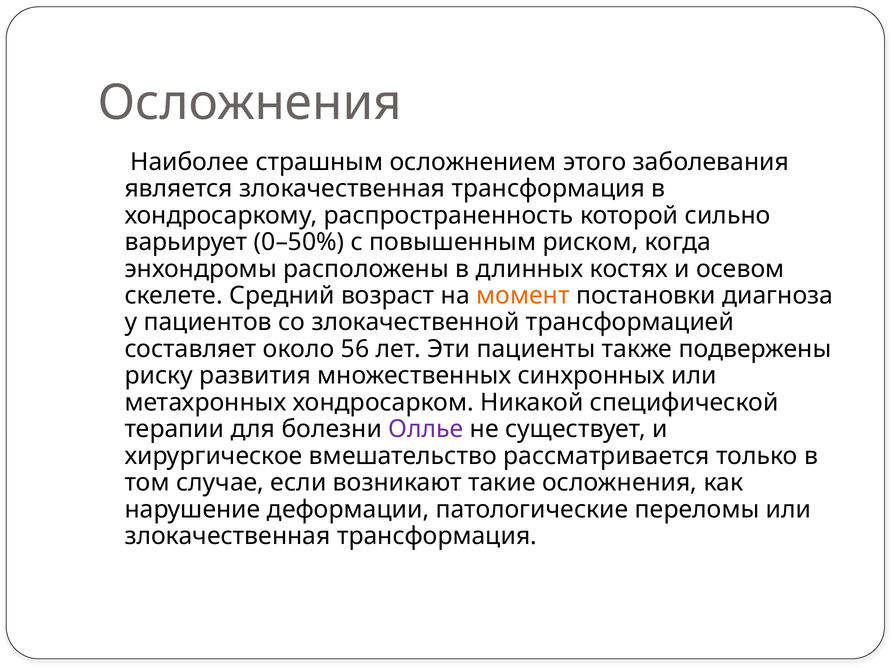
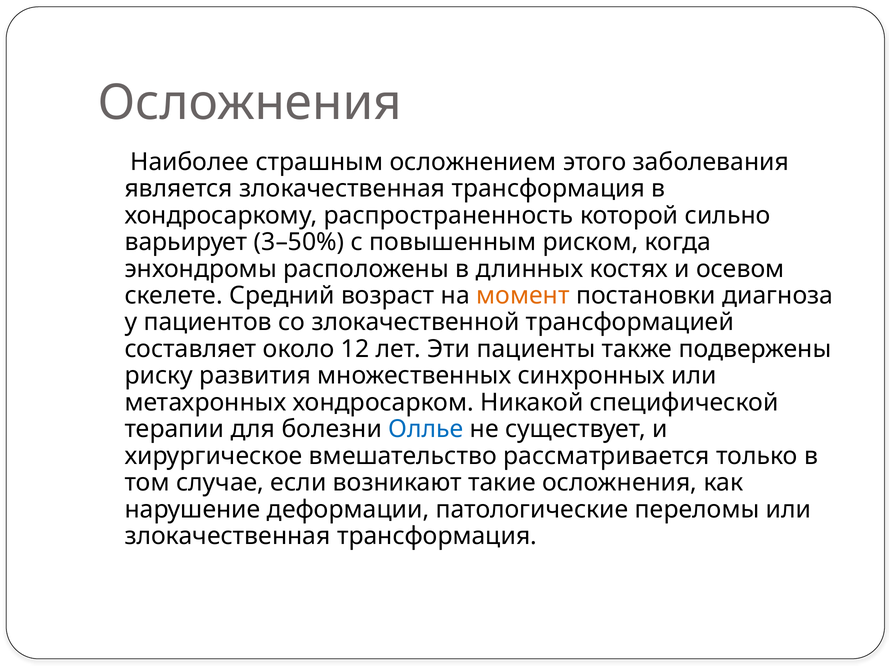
0–50%: 0–50% -> 3–50%
56: 56 -> 12
Оллье colour: purple -> blue
